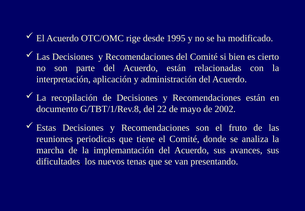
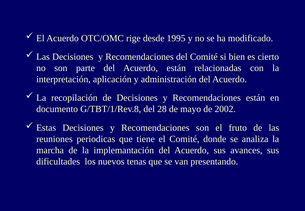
22: 22 -> 28
